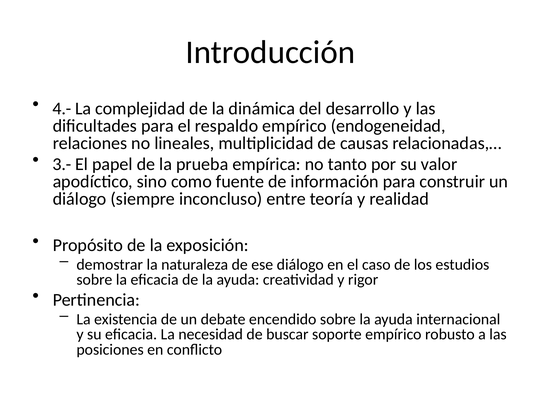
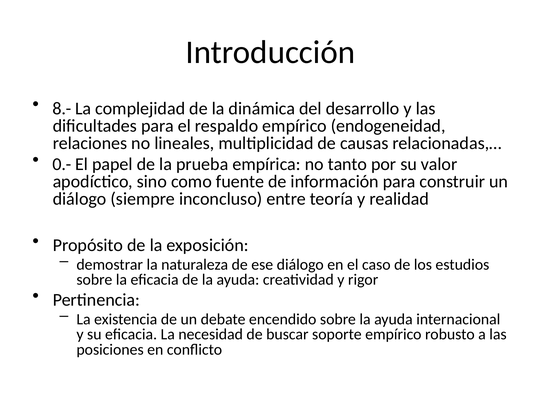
4.-: 4.- -> 8.-
3.-: 3.- -> 0.-
